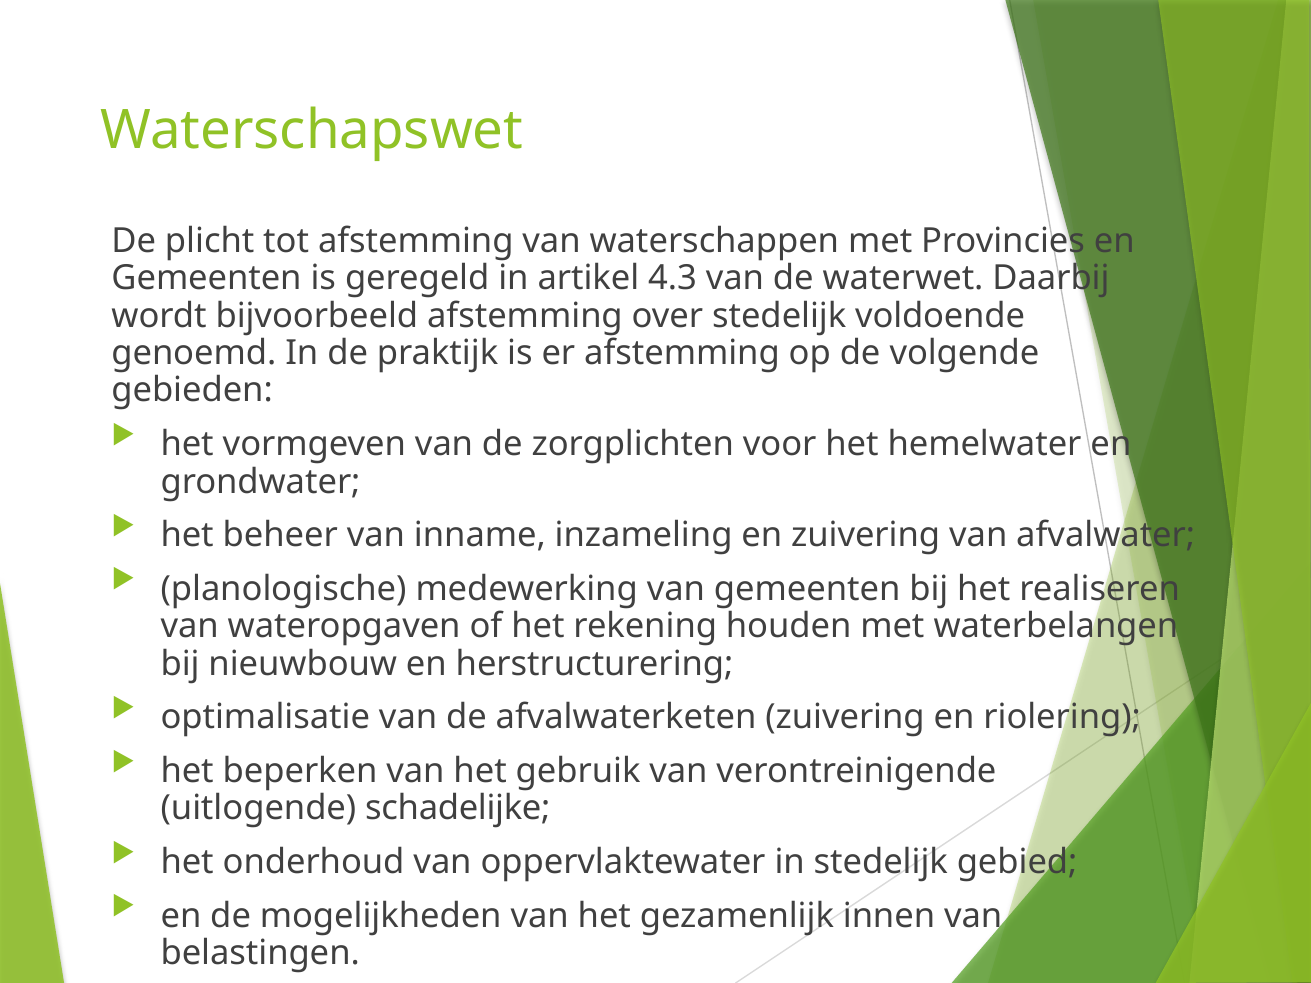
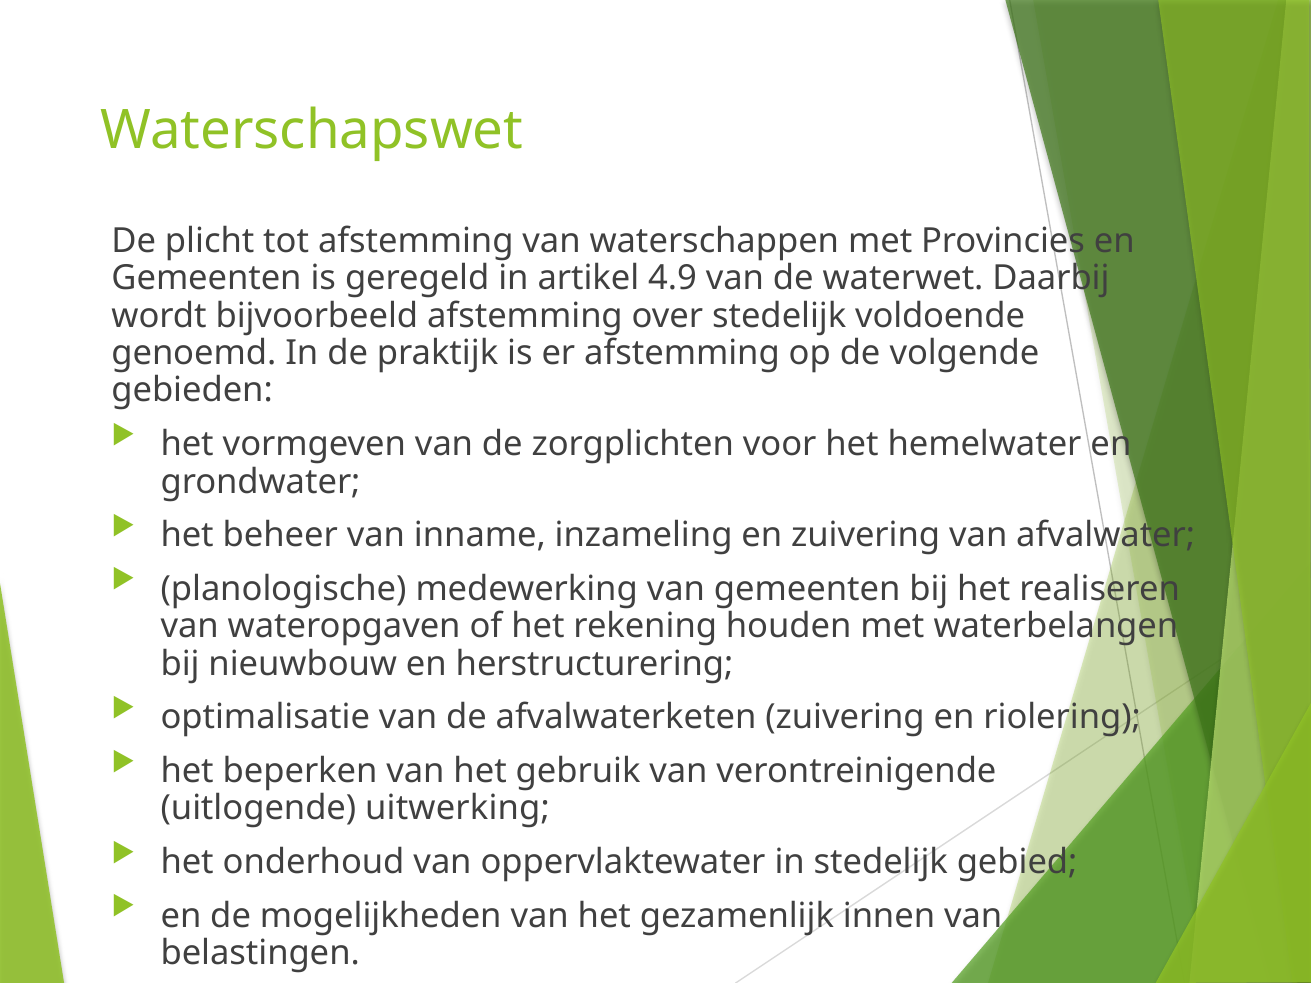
4.3: 4.3 -> 4.9
schadelijke: schadelijke -> uitwerking
